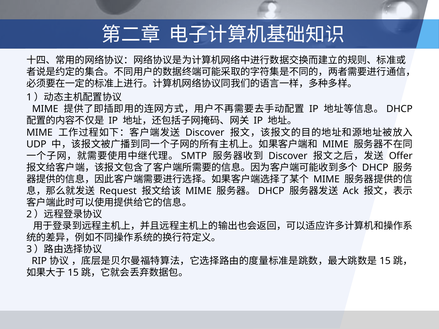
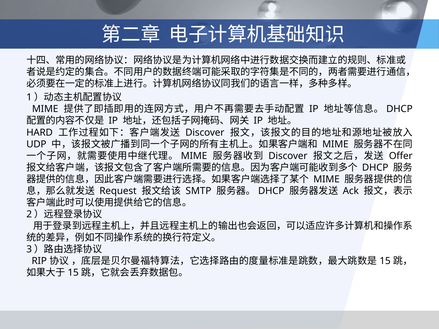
MIME at (39, 133): MIME -> HARD
SMTP at (194, 156): SMTP -> MIME
MIME at (199, 191): MIME -> SMTP
